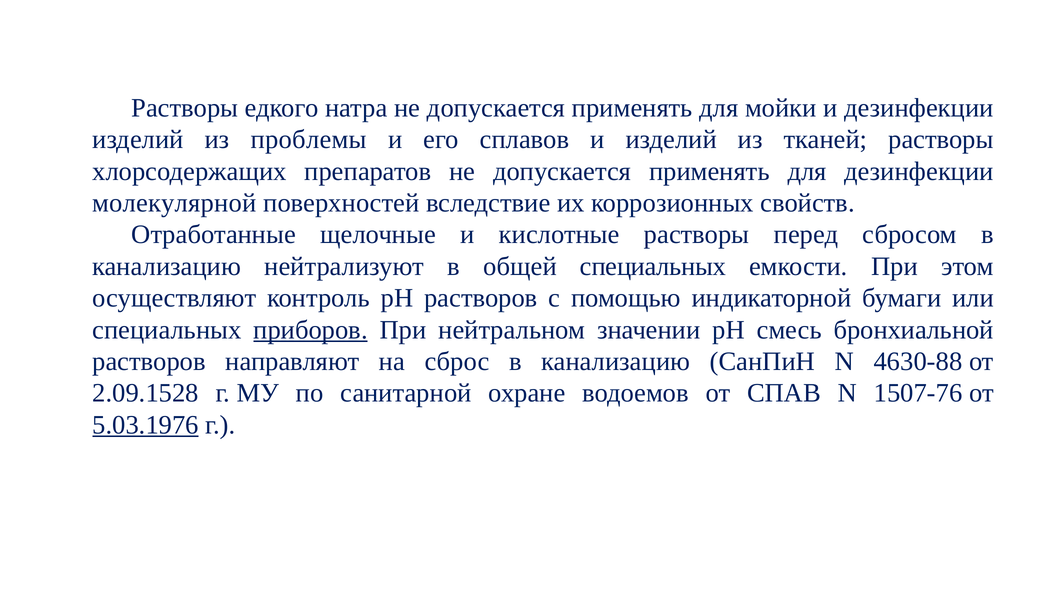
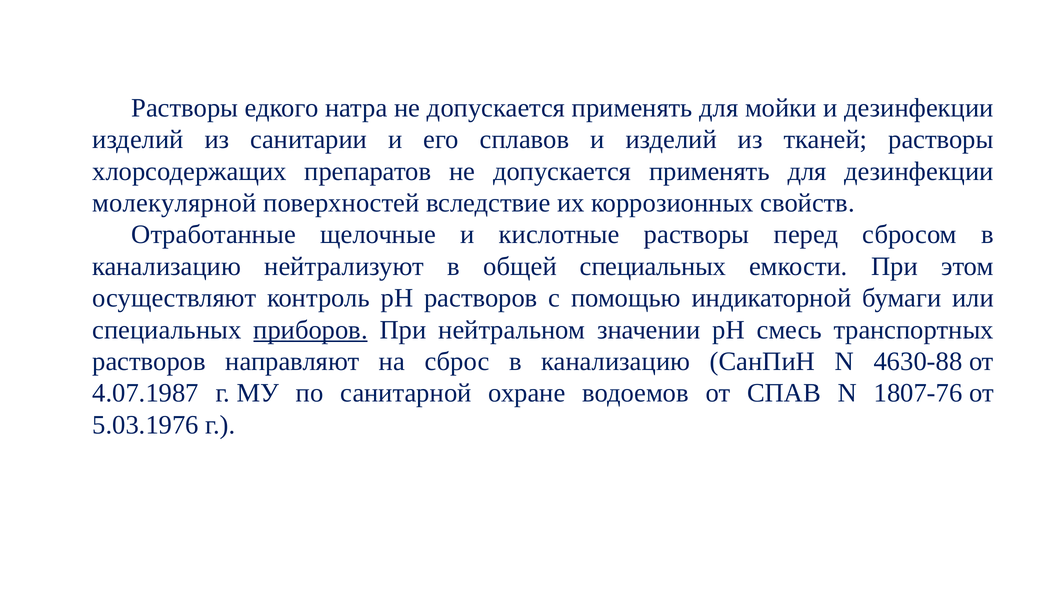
проблемы: проблемы -> санитарии
бронхиальной: бронхиальной -> транспортных
2.09.1528: 2.09.1528 -> 4.07.1987
1507-76: 1507-76 -> 1807-76
5.03.1976 underline: present -> none
